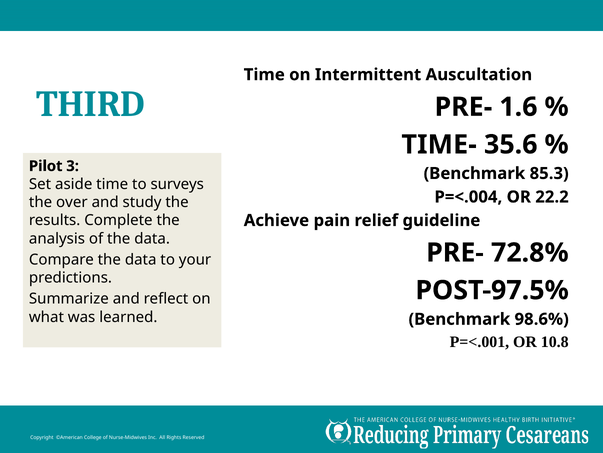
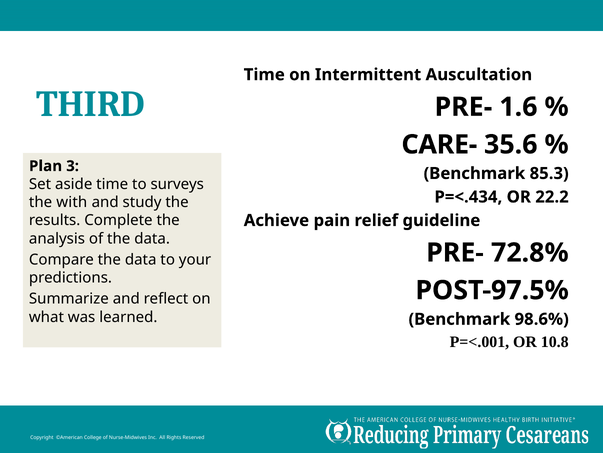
TIME-: TIME- -> CARE-
Pilot: Pilot -> Plan
P=<.004: P=<.004 -> P=<.434
over: over -> with
